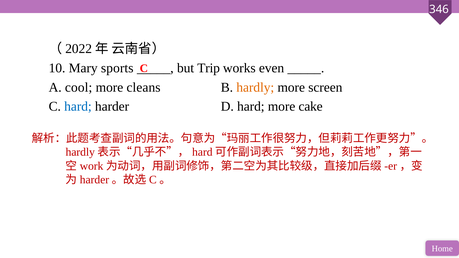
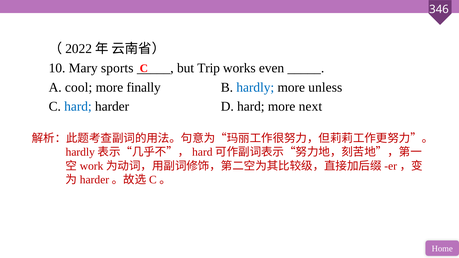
cleans: cleans -> finally
hardly colour: orange -> blue
screen: screen -> unless
cake: cake -> next
